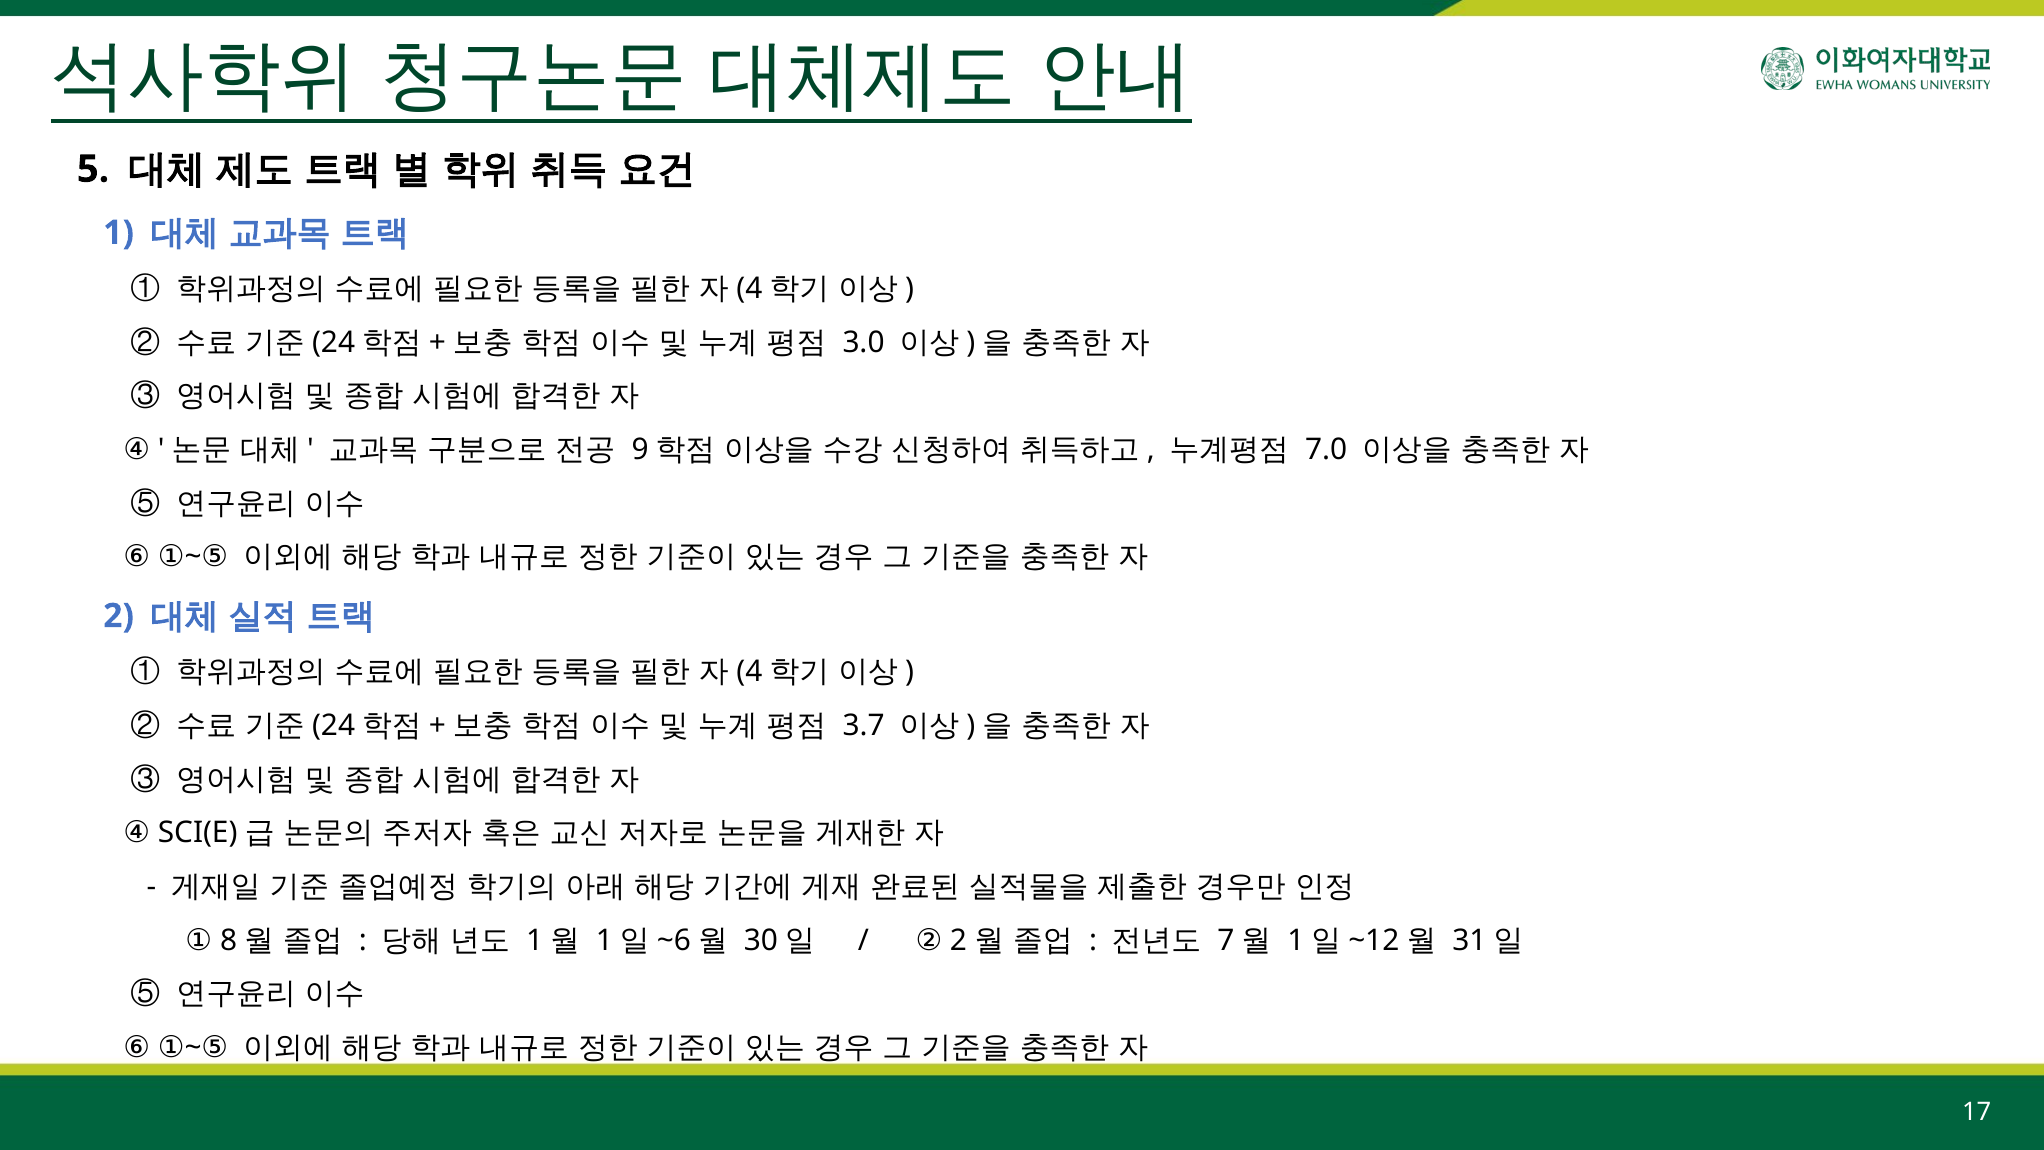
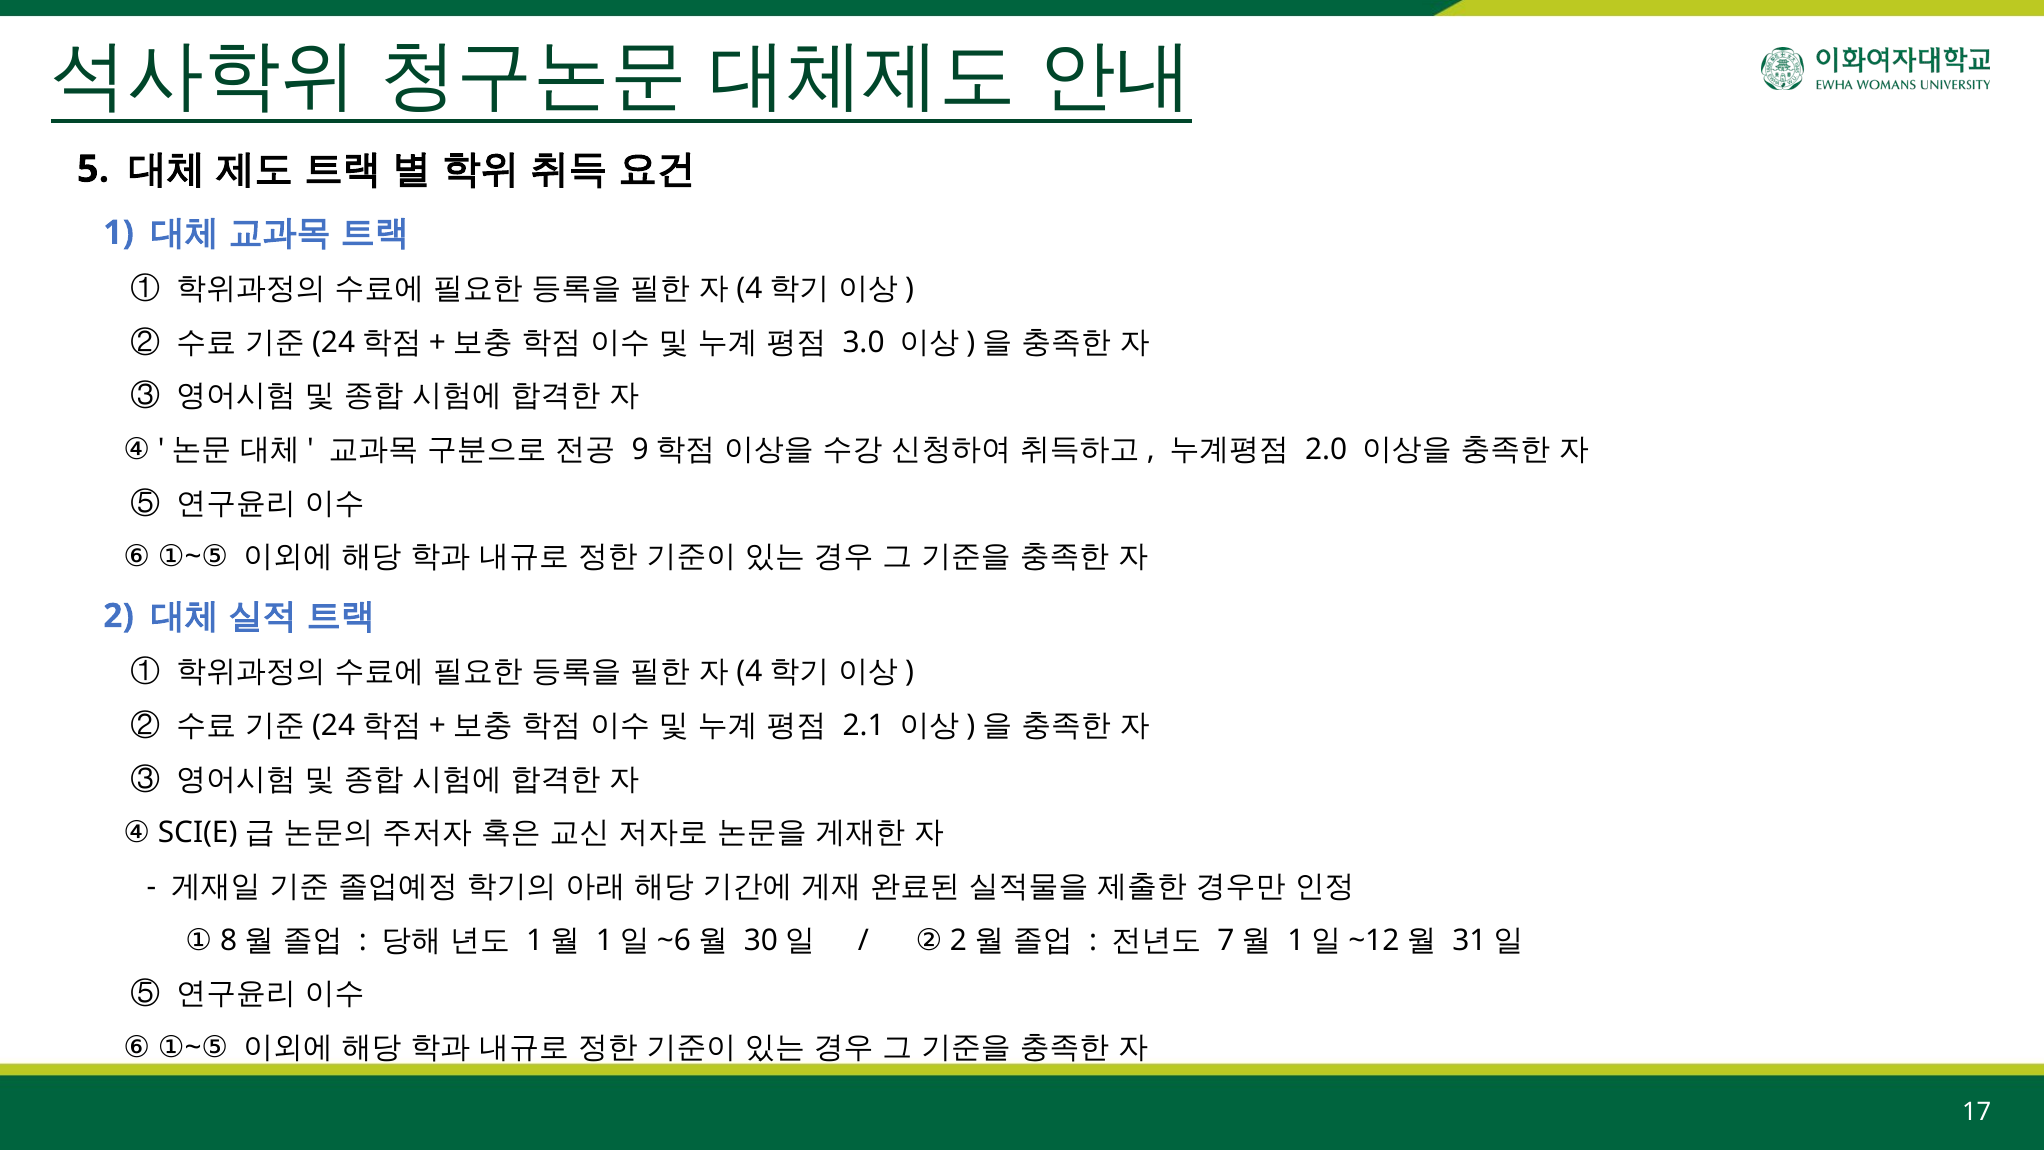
7.0: 7.0 -> 2.0
3.7: 3.7 -> 2.1
